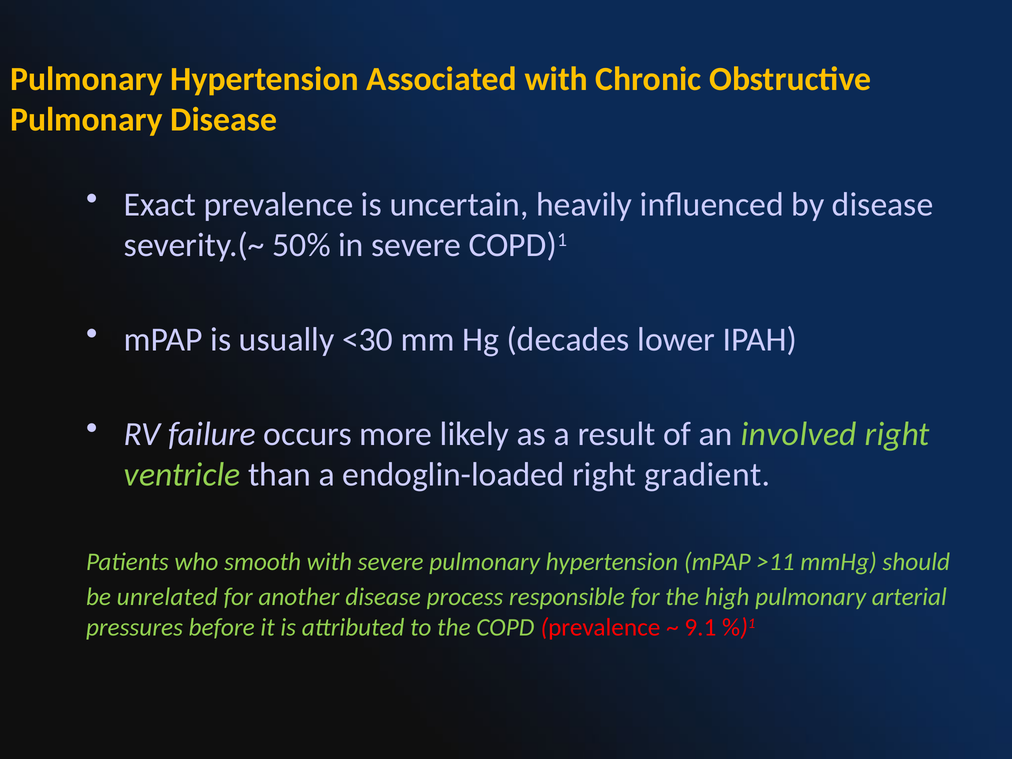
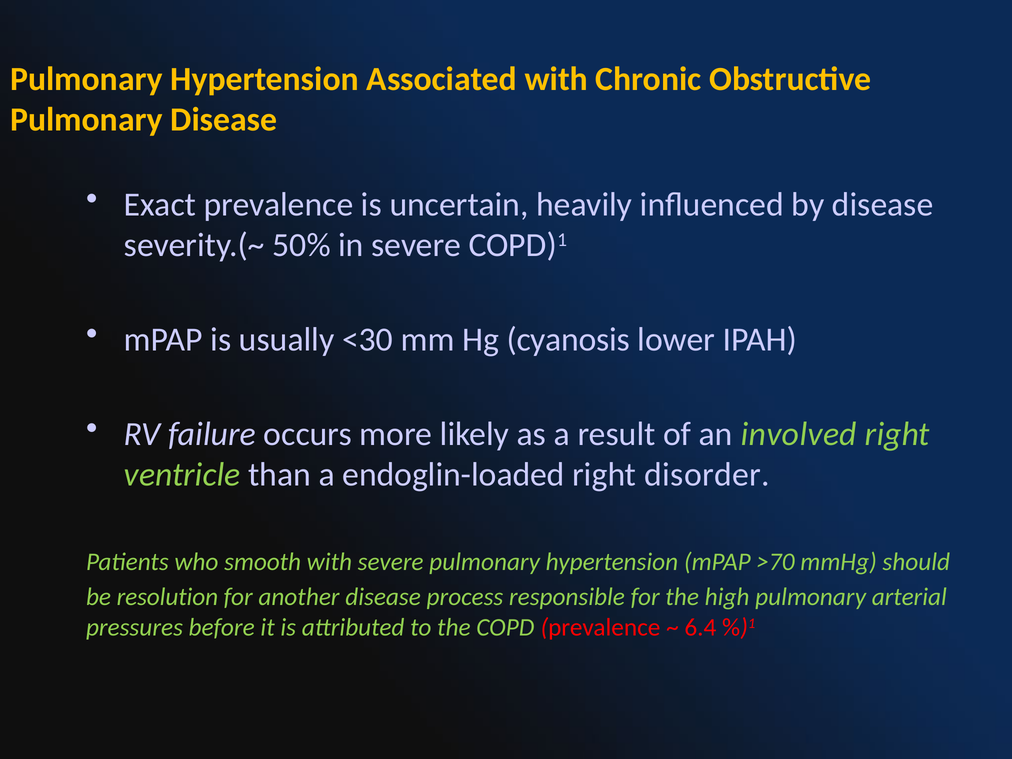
decades: decades -> cyanosis
gradient: gradient -> disorder
>11: >11 -> >70
unrelated: unrelated -> resolution
9.1: 9.1 -> 6.4
